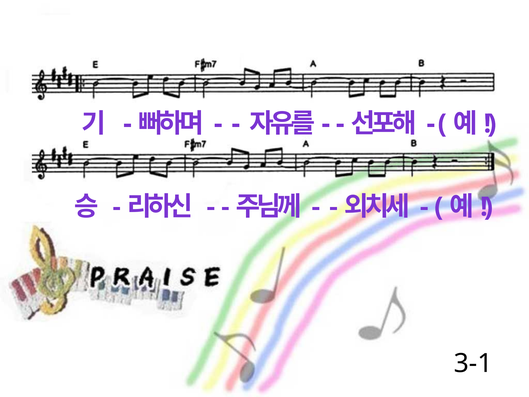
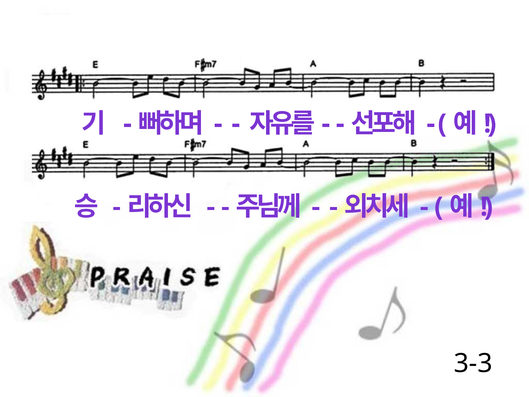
3-1: 3-1 -> 3-3
